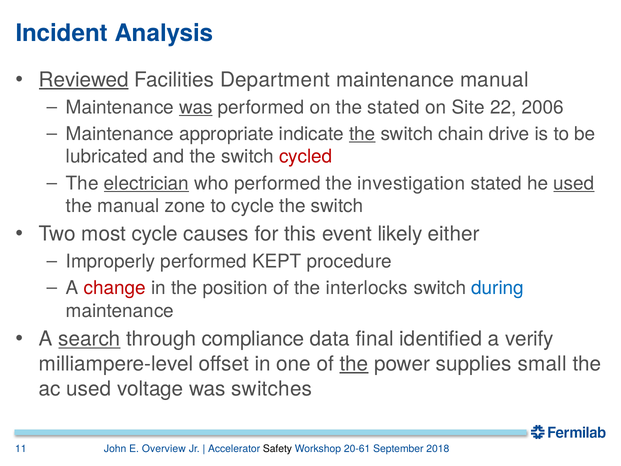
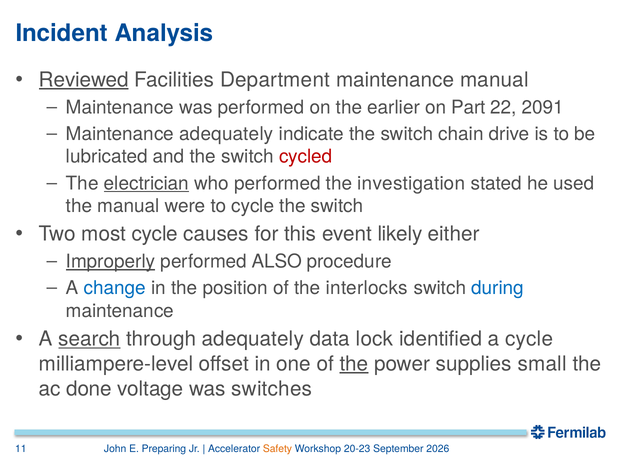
was at (196, 107) underline: present -> none
the stated: stated -> earlier
Site: Site -> Part
2006: 2006 -> 2091
Maintenance appropriate: appropriate -> adequately
the at (362, 134) underline: present -> none
used at (574, 183) underline: present -> none
zone: zone -> were
Improperly underline: none -> present
KEPT: KEPT -> ALSO
change colour: red -> blue
through compliance: compliance -> adequately
final: final -> lock
a verify: verify -> cycle
ac used: used -> done
Overview: Overview -> Preparing
Safety colour: black -> orange
20-61: 20-61 -> 20-23
2018: 2018 -> 2026
